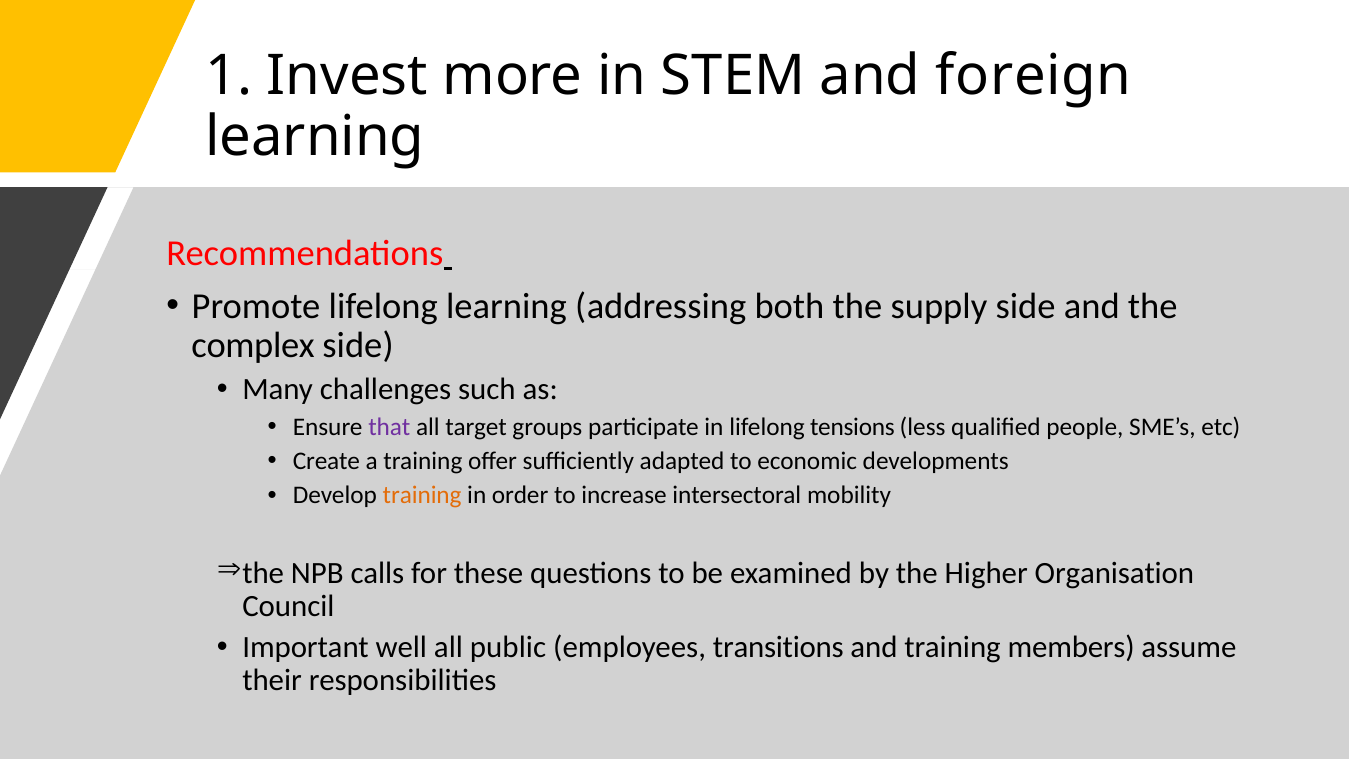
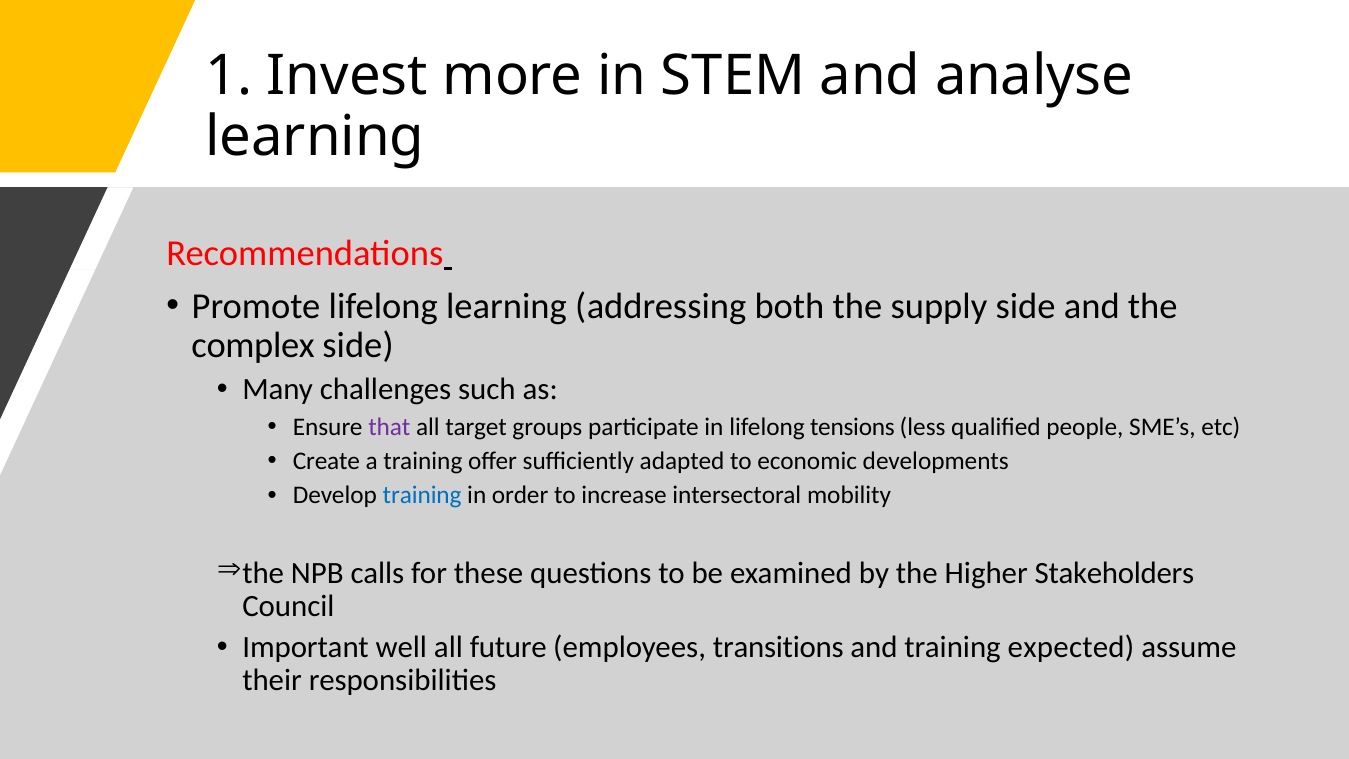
foreign: foreign -> analyse
training at (422, 495) colour: orange -> blue
Organisation: Organisation -> Stakeholders
public: public -> future
members: members -> expected
